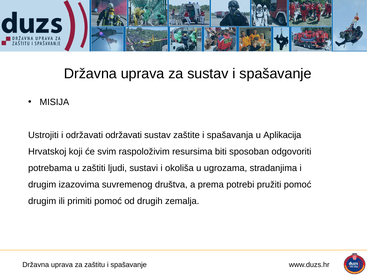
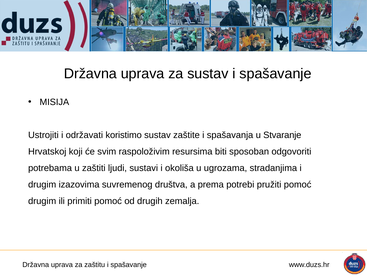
održavati održavati: održavati -> koristimo
Aplikacija: Aplikacija -> Stvaranje
